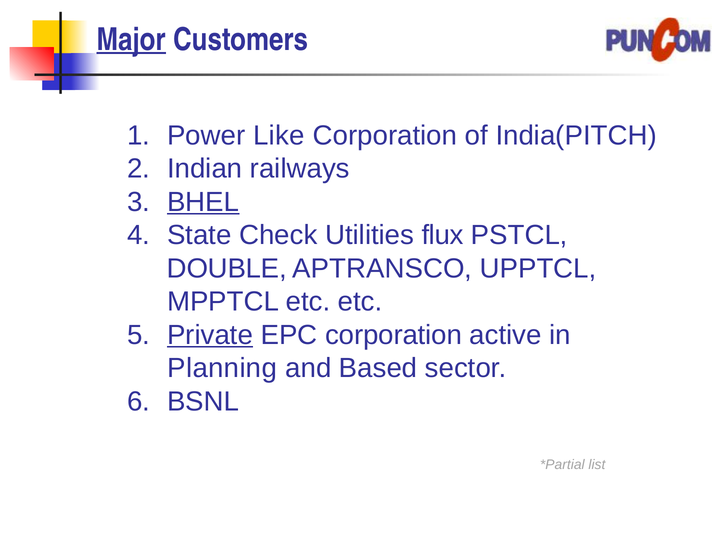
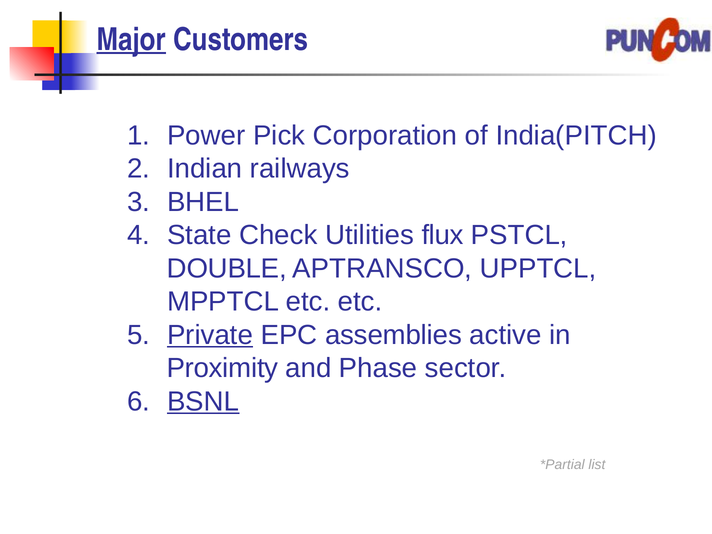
Like: Like -> Pick
BHEL underline: present -> none
EPC corporation: corporation -> assemblies
Planning: Planning -> Proximity
Based: Based -> Phase
BSNL underline: none -> present
